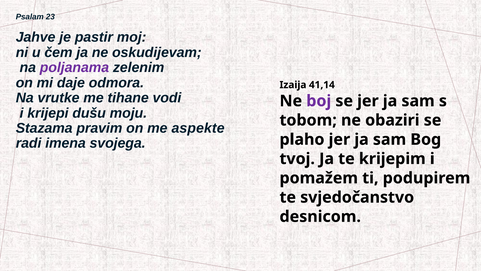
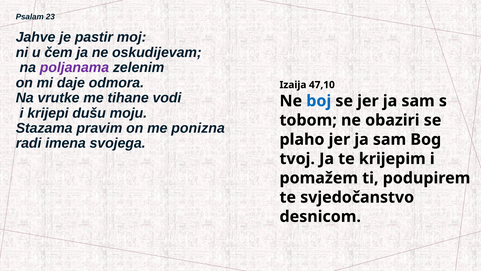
41,14: 41,14 -> 47,10
boj colour: purple -> blue
aspekte: aspekte -> ponizna
